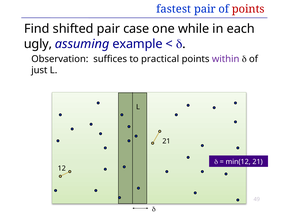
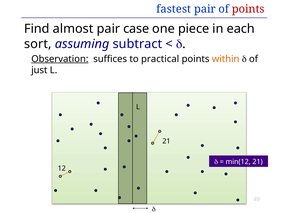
shifted: shifted -> almost
while: while -> piece
ugly: ugly -> sort
example: example -> subtract
Observation underline: none -> present
within colour: purple -> orange
